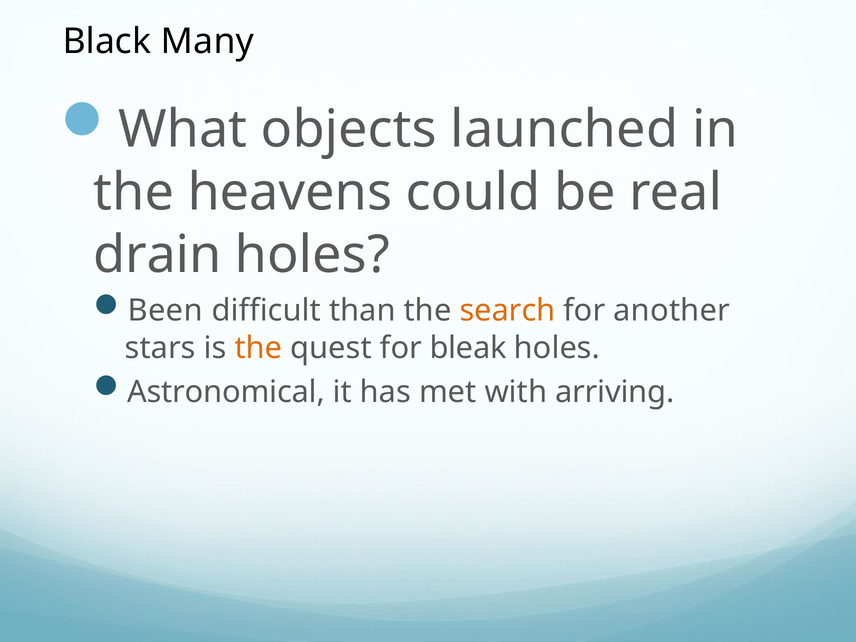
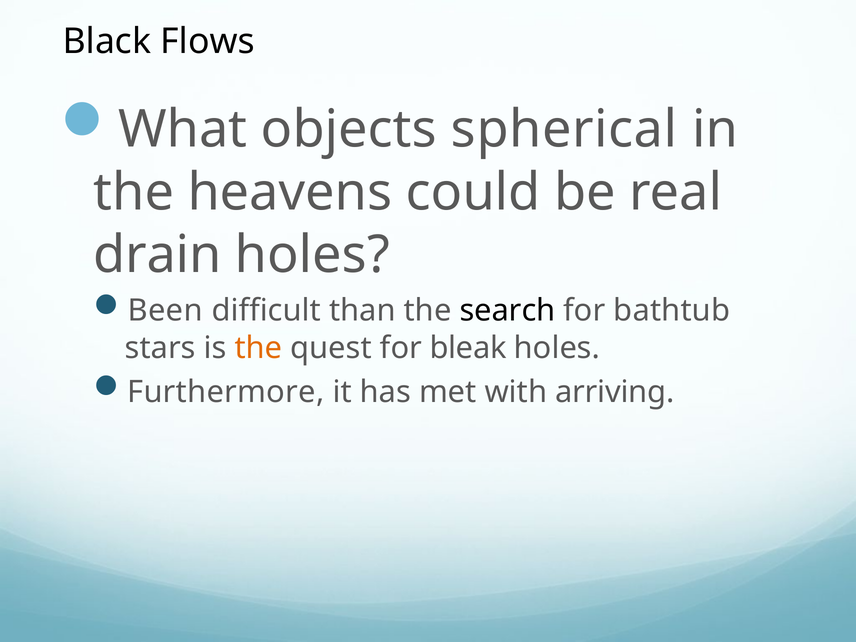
Many: Many -> Flows
launched: launched -> spherical
search colour: orange -> black
another: another -> bathtub
Astronomical: Astronomical -> Furthermore
